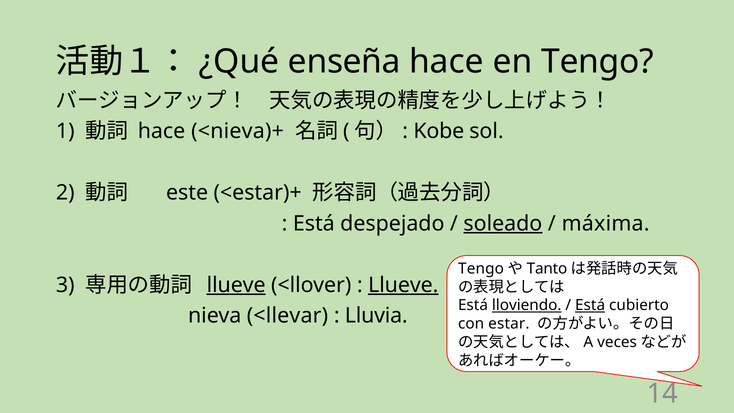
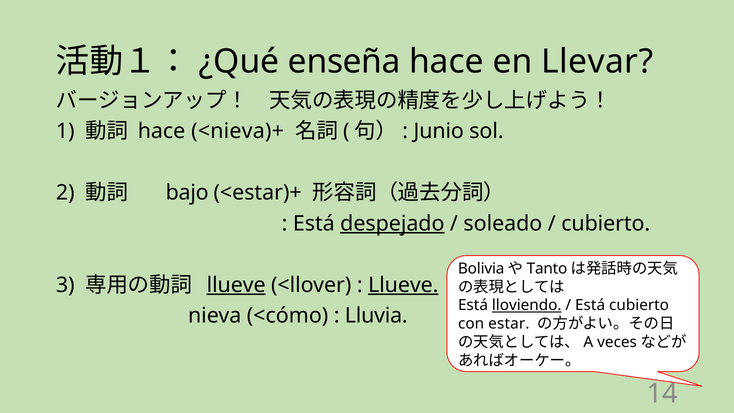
en Tengo: Tengo -> Llevar
Kobe: Kobe -> Junio
este: este -> bajo
despejado underline: none -> present
soleado underline: present -> none
máxima at (606, 223): máxima -> cubierto
Tengo at (481, 269): Tengo -> Bolivia
Está at (590, 305) underline: present -> none
<llevar: <llevar -> <cómo
